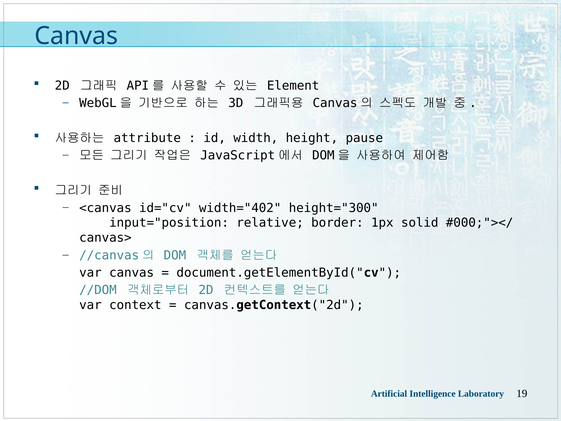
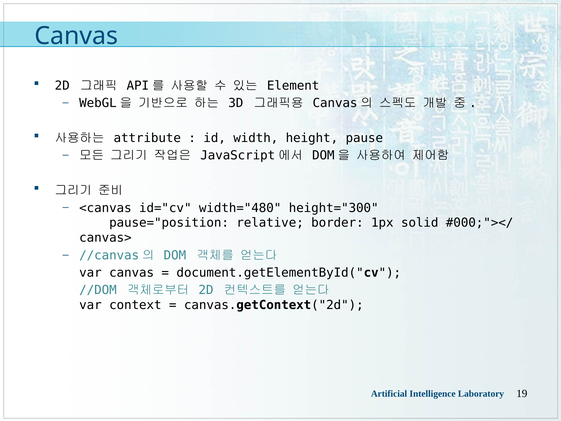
width="402: width="402 -> width="480
input="position: input="position -> pause="position
